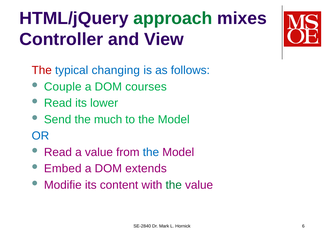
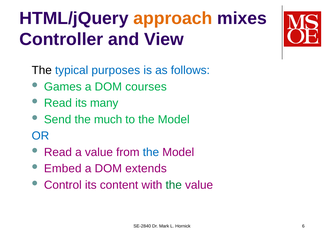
approach colour: green -> orange
The at (42, 70) colour: red -> black
changing: changing -> purposes
Couple: Couple -> Games
lower: lower -> many
Modifie: Modifie -> Control
